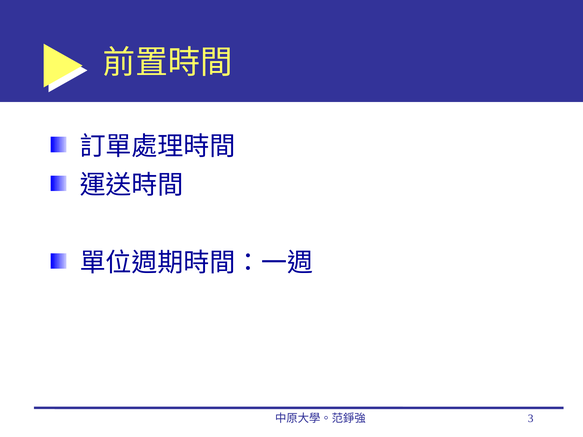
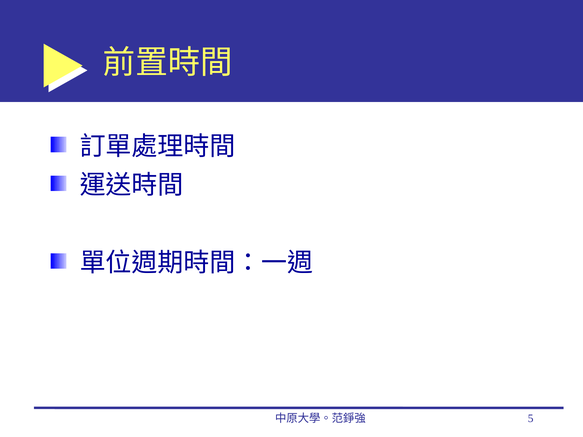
3: 3 -> 5
